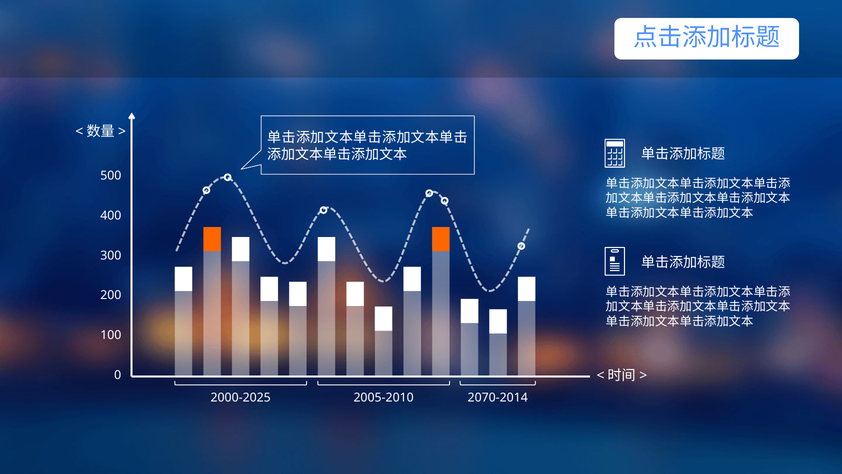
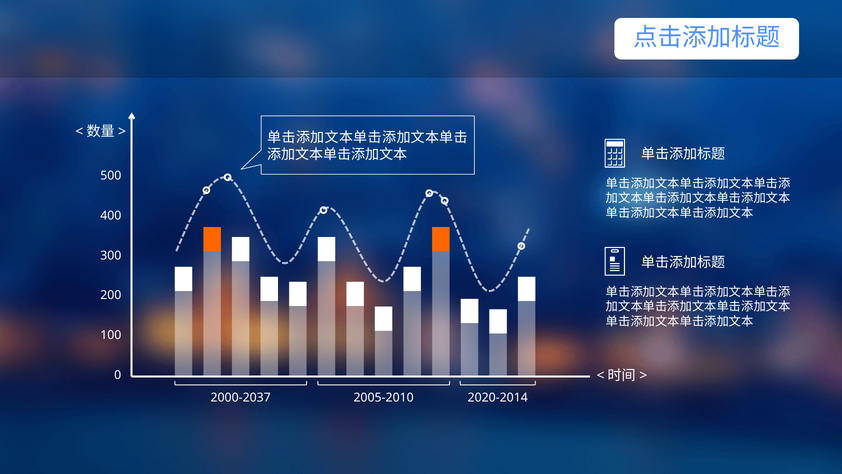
2000-2025: 2000-2025 -> 2000-2037
2070-2014: 2070-2014 -> 2020-2014
